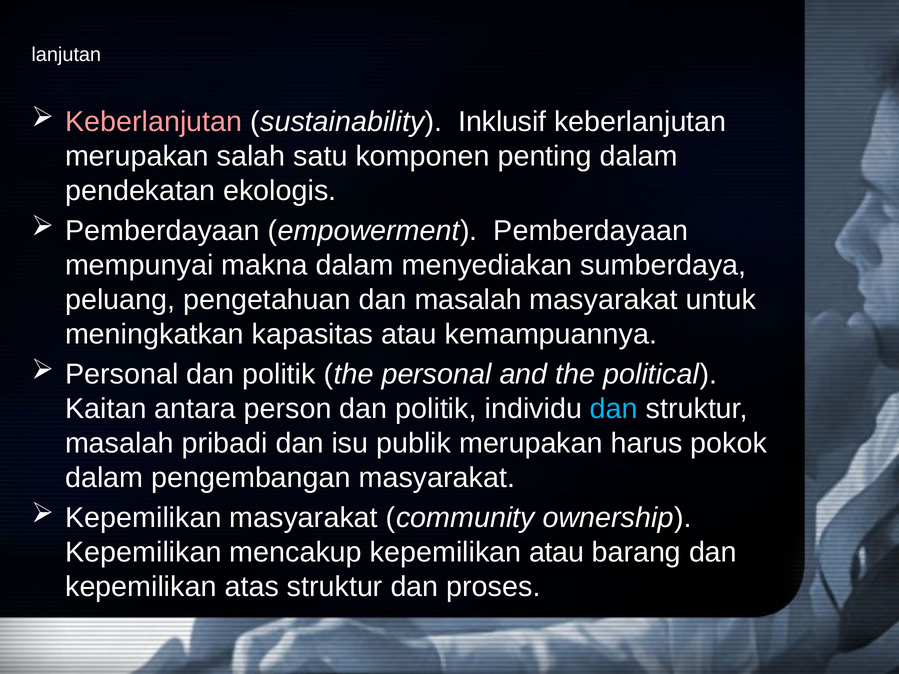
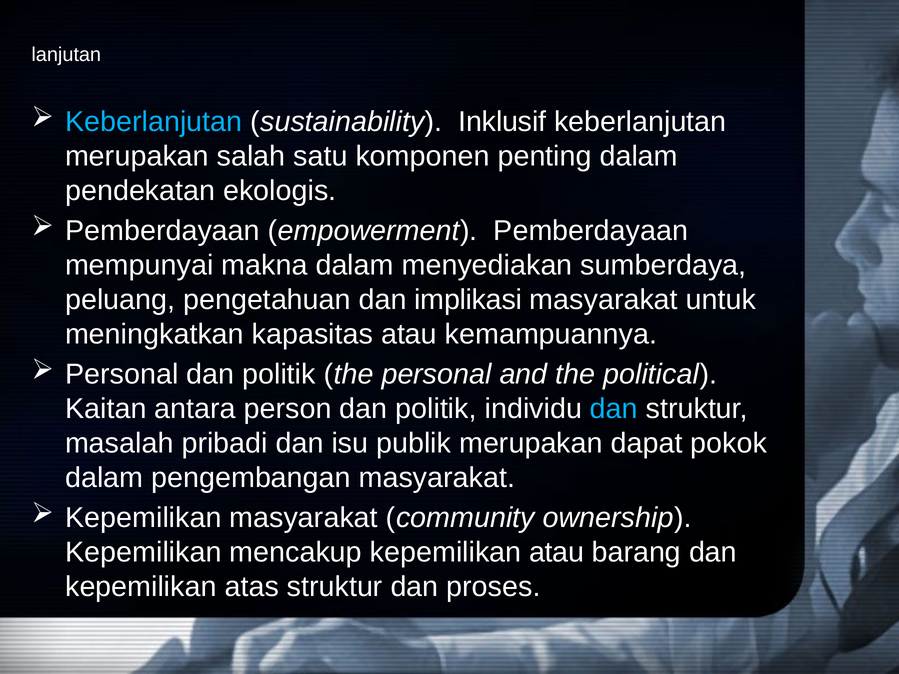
Keberlanjutan at (154, 122) colour: pink -> light blue
dan masalah: masalah -> implikasi
harus: harus -> dapat
